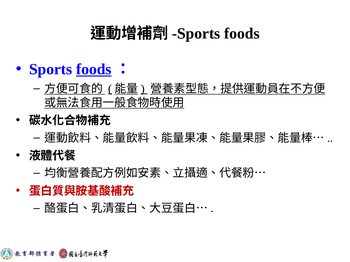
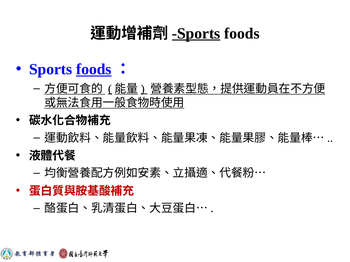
Sports at (196, 33) underline: none -> present
